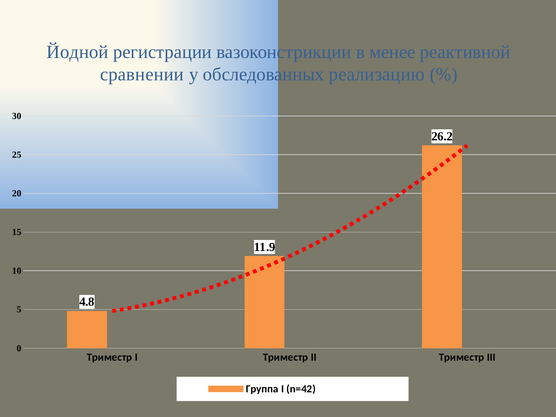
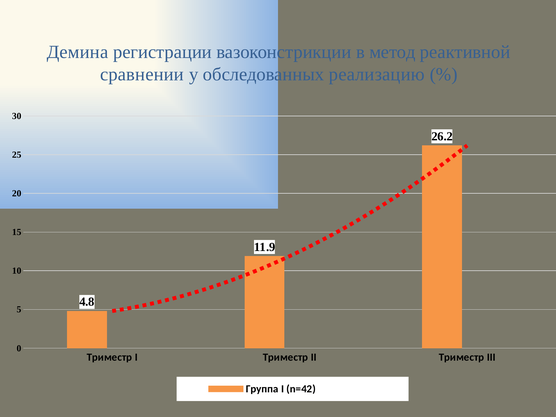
Йодной: Йодной -> Демина
менее: менее -> метод
